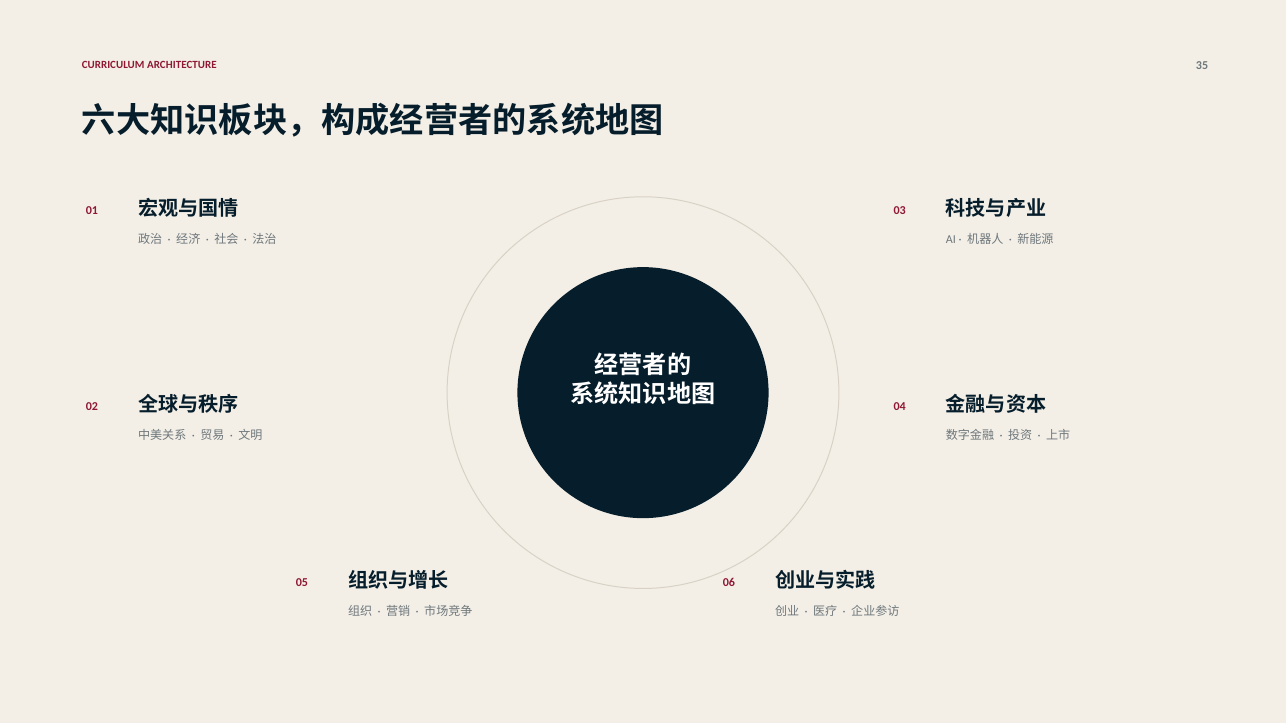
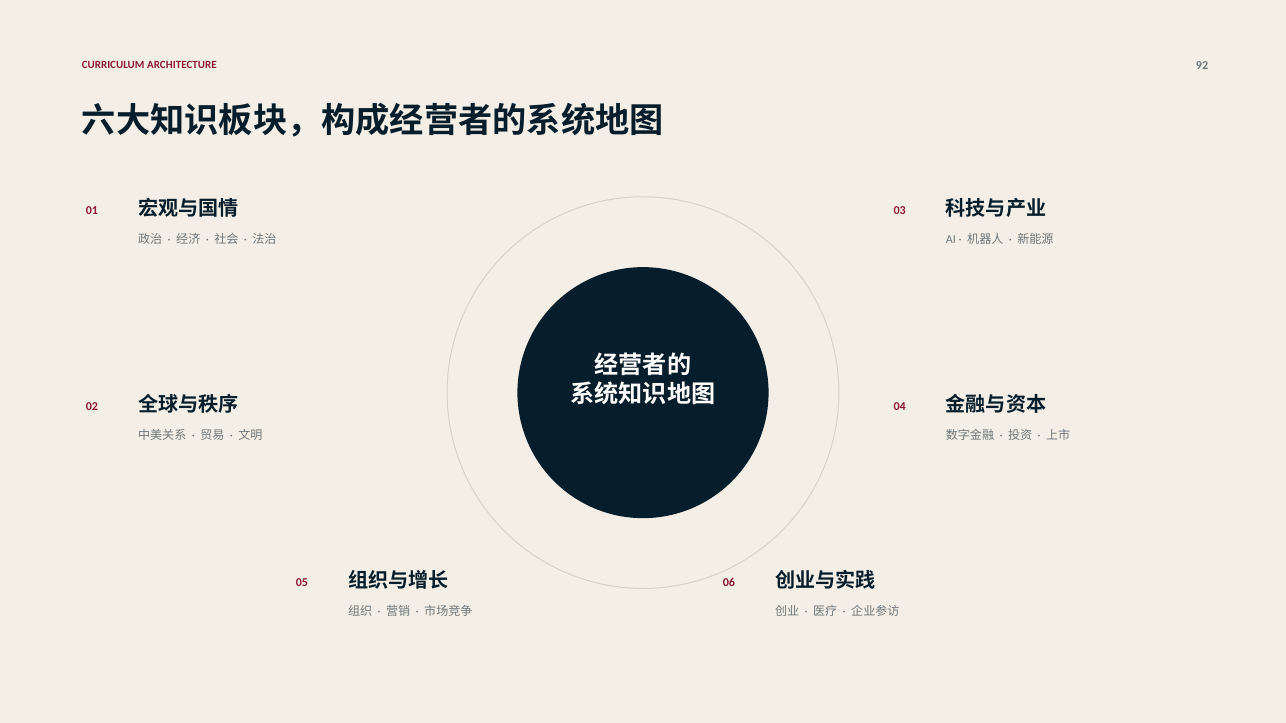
35: 35 -> 92
